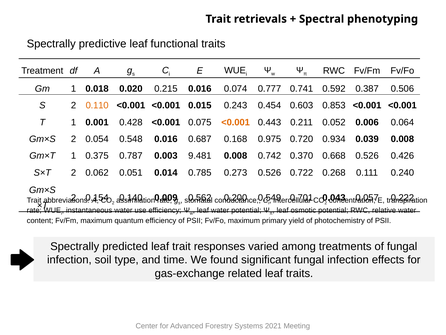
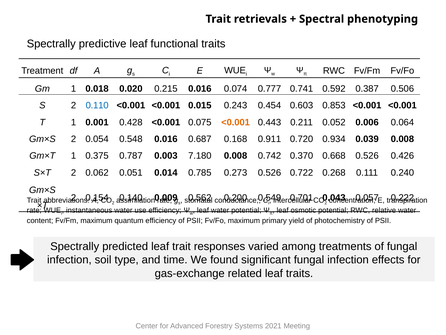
0.110 colour: orange -> blue
0.975: 0.975 -> 0.911
9.481: 9.481 -> 7.180
